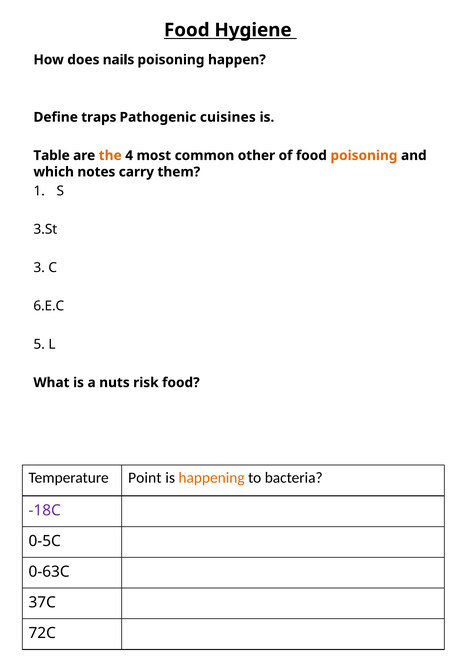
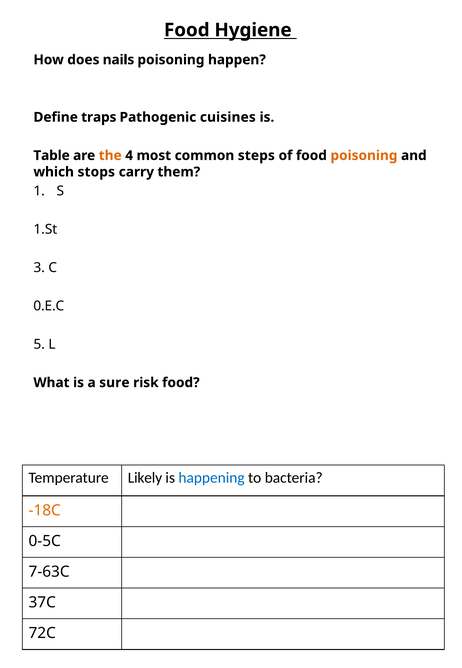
other: other -> steps
notes: notes -> stops
3.St: 3.St -> 1.St
6.E.C: 6.E.C -> 0.E.C
nuts: nuts -> sure
Point: Point -> Likely
happening colour: orange -> blue
-18C colour: purple -> orange
0-63C: 0-63C -> 7-63C
